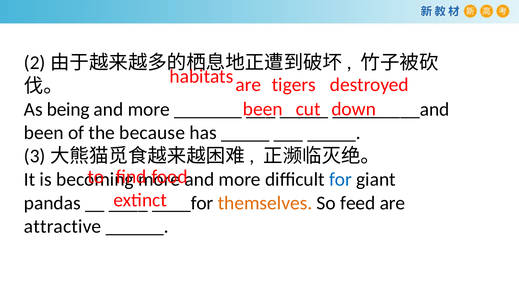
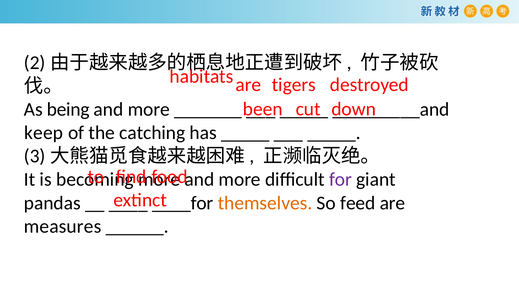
been at (44, 133): been -> keep
because: because -> catching
for colour: blue -> purple
attractive: attractive -> measures
